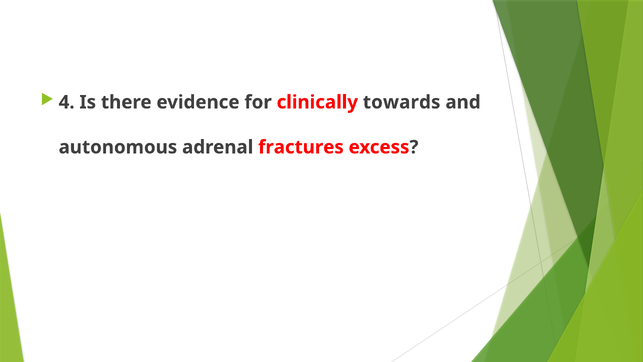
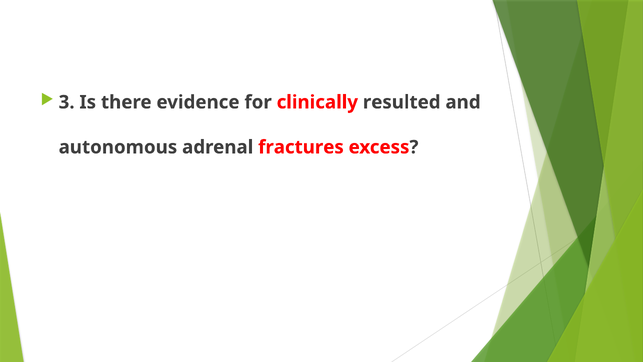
4: 4 -> 3
towards: towards -> resulted
